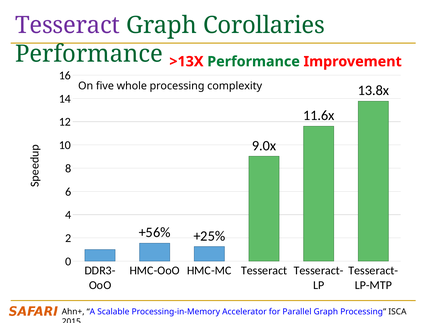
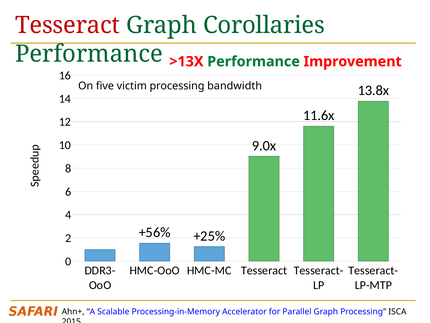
Tesseract at (68, 25) colour: purple -> red
whole: whole -> victim
complexity: complexity -> bandwidth
